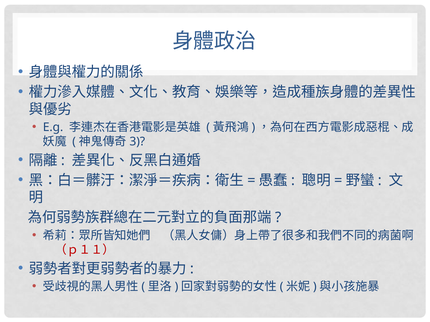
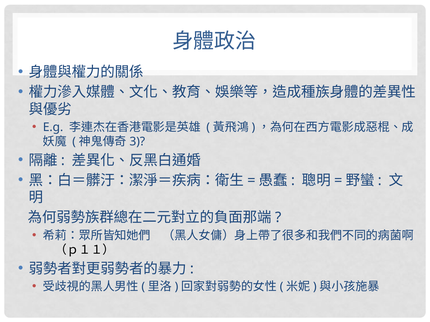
（ｐ１１） colour: red -> black
